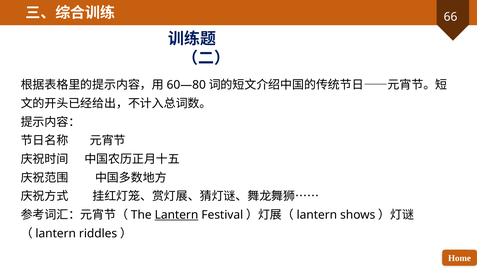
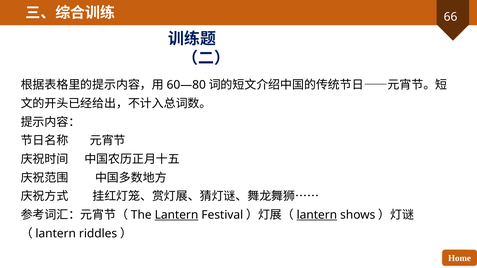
lantern at (317, 215) underline: none -> present
